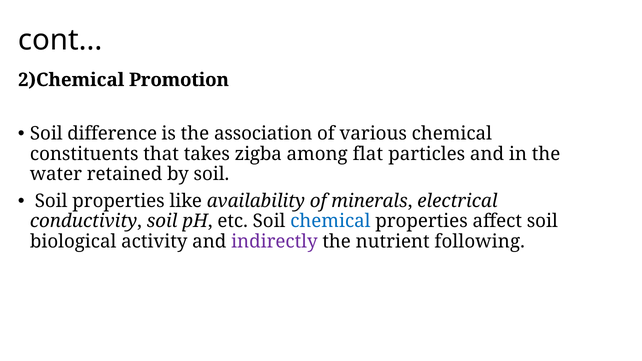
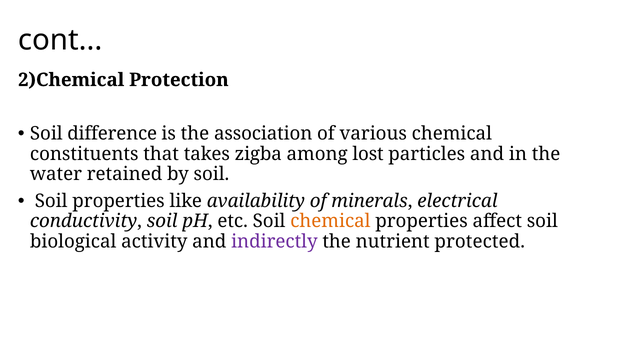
Promotion: Promotion -> Protection
flat: flat -> lost
chemical at (330, 221) colour: blue -> orange
following: following -> protected
